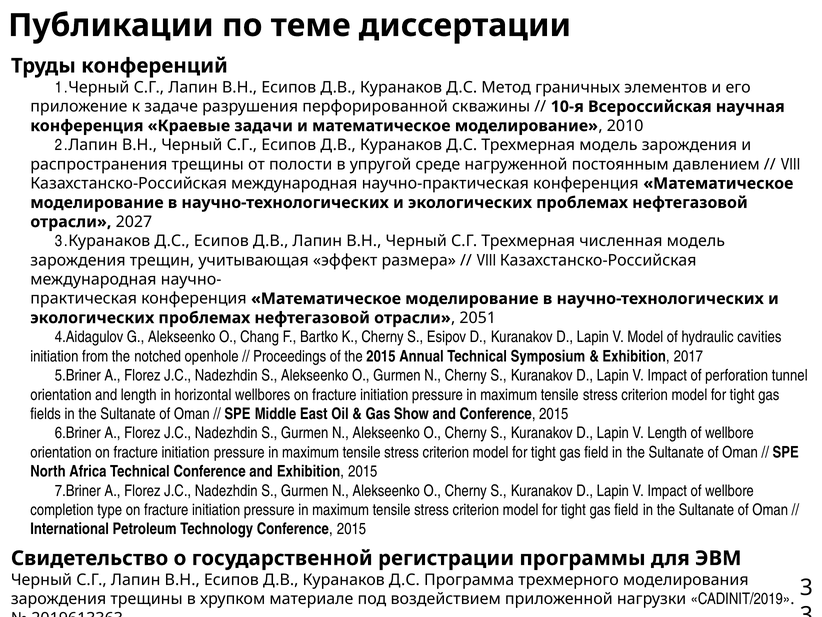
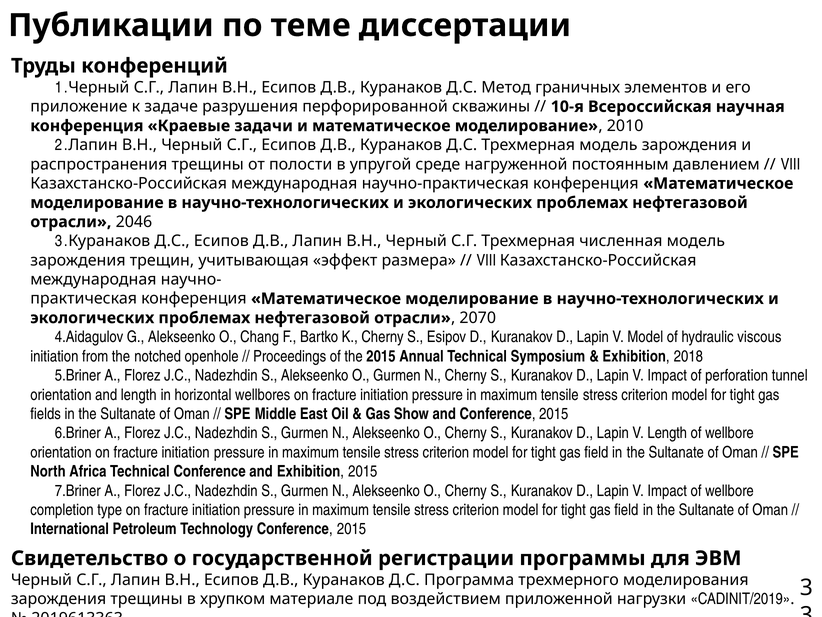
2027: 2027 -> 2046
2051: 2051 -> 2070
cavities: cavities -> viscous
2017: 2017 -> 2018
